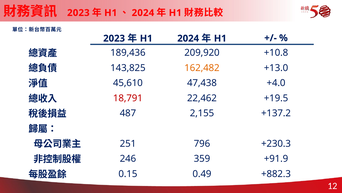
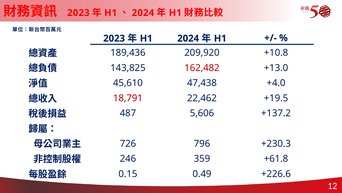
162,482 colour: orange -> red
2,155: 2,155 -> 5,606
251: 251 -> 726
+91.9: +91.9 -> +61.8
+882.3: +882.3 -> +226.6
